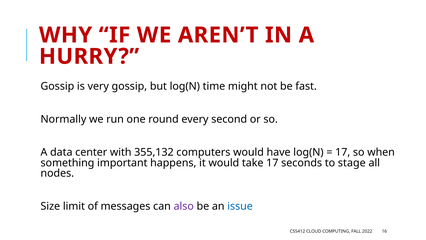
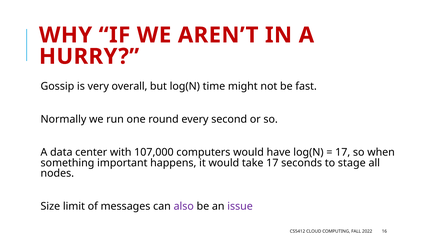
very gossip: gossip -> overall
355,132: 355,132 -> 107,000
issue colour: blue -> purple
